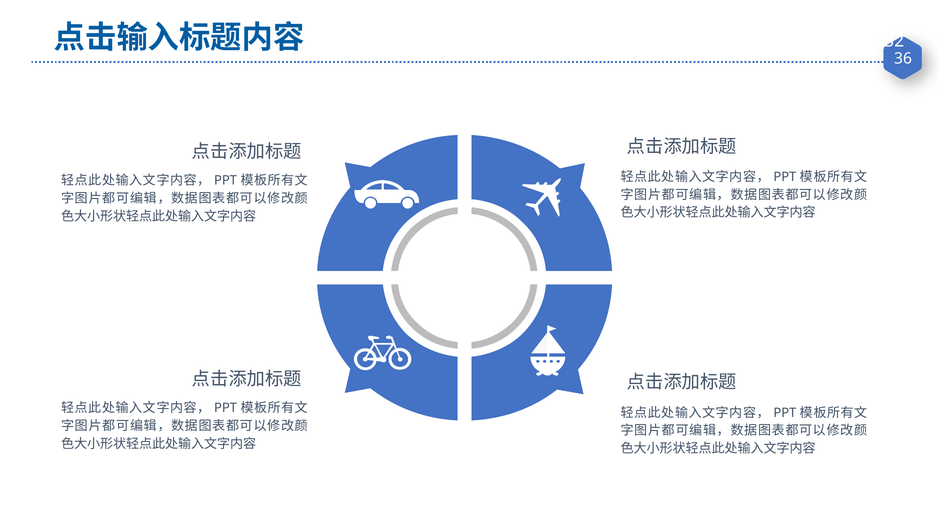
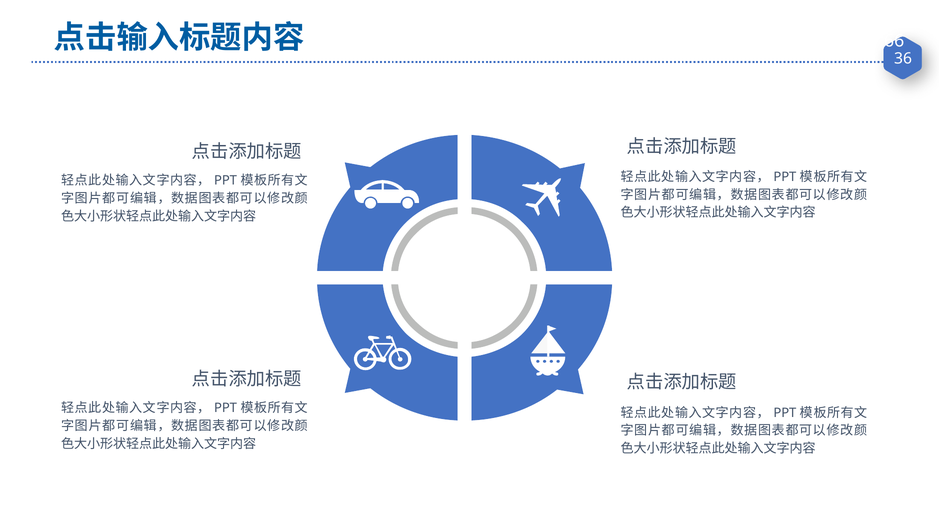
32: 32 -> 66
